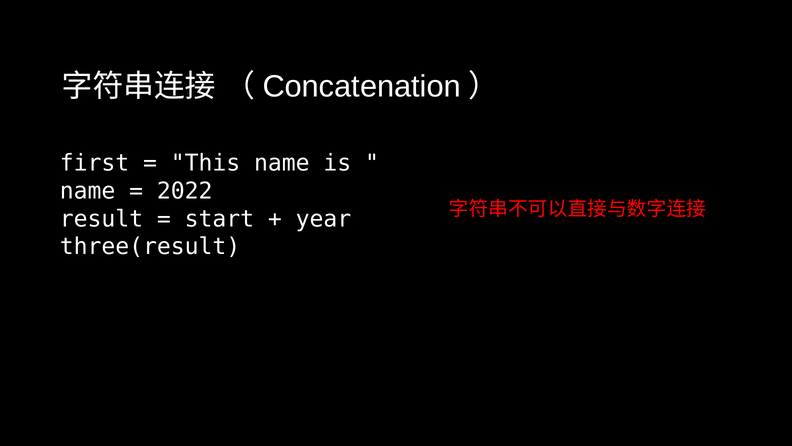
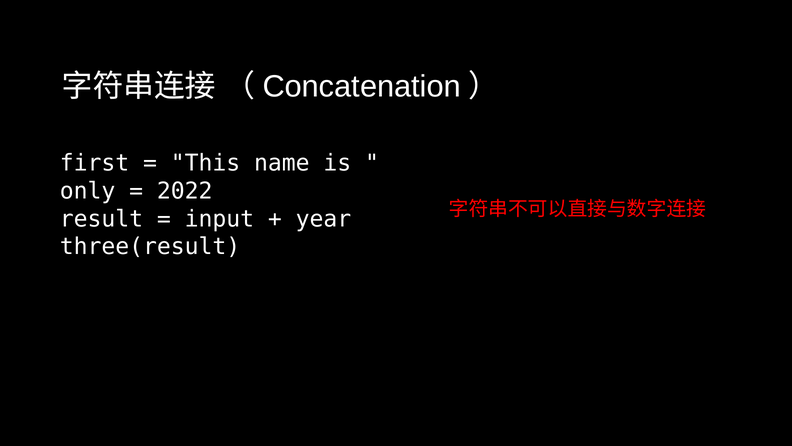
name at (88, 191): name -> only
start: start -> input
